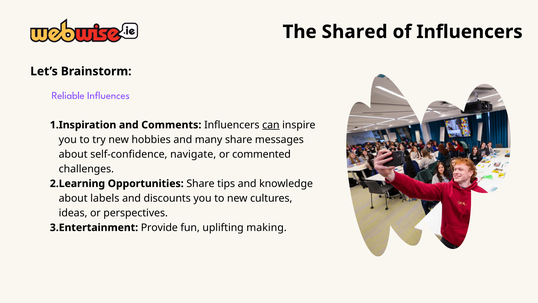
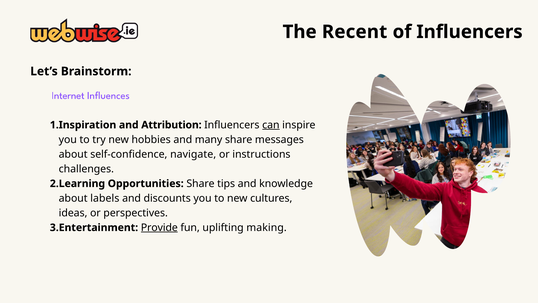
Shared: Shared -> Recent
Reliable: Reliable -> Internet
Comments: Comments -> Attribution
commented: commented -> instructions
Provide underline: none -> present
